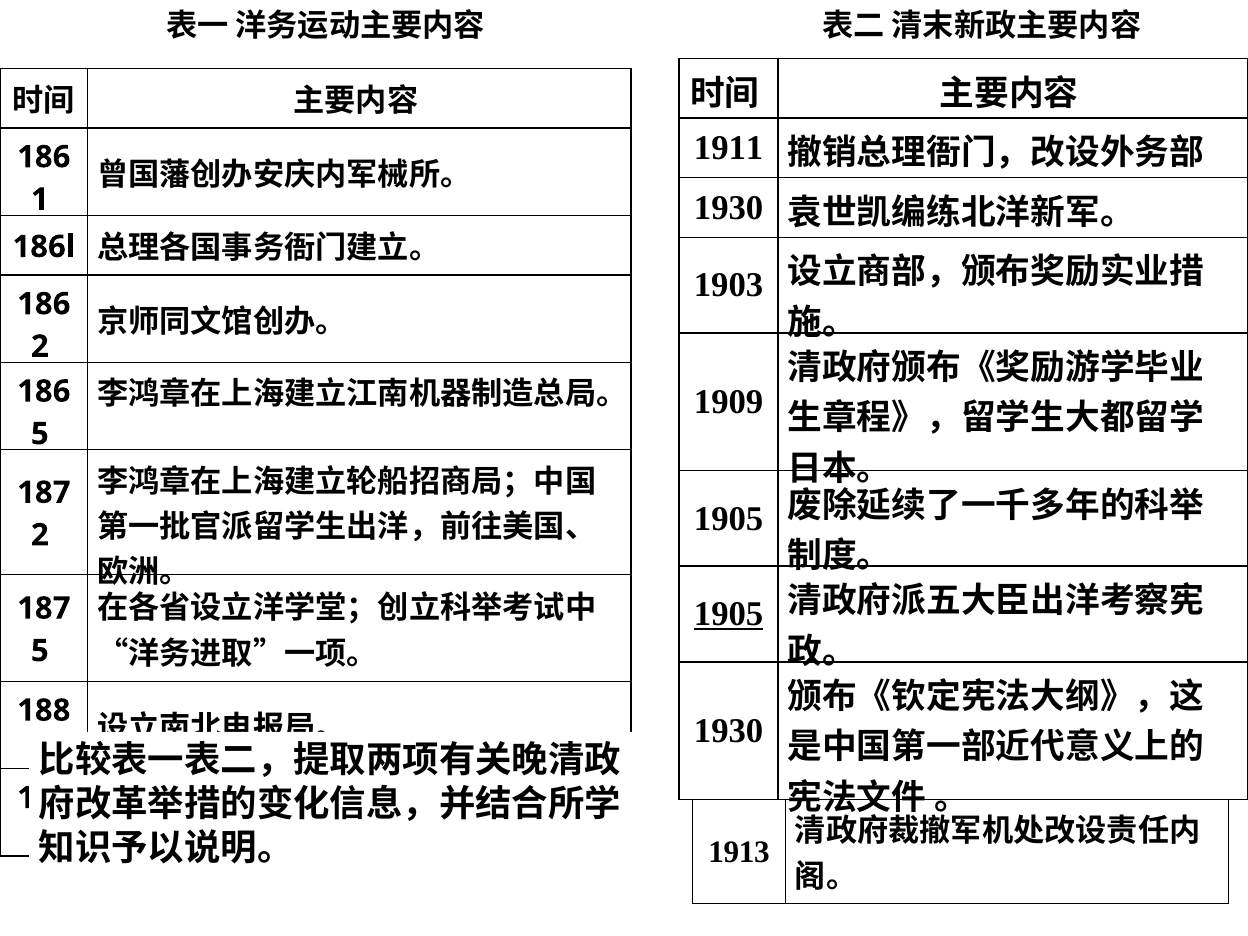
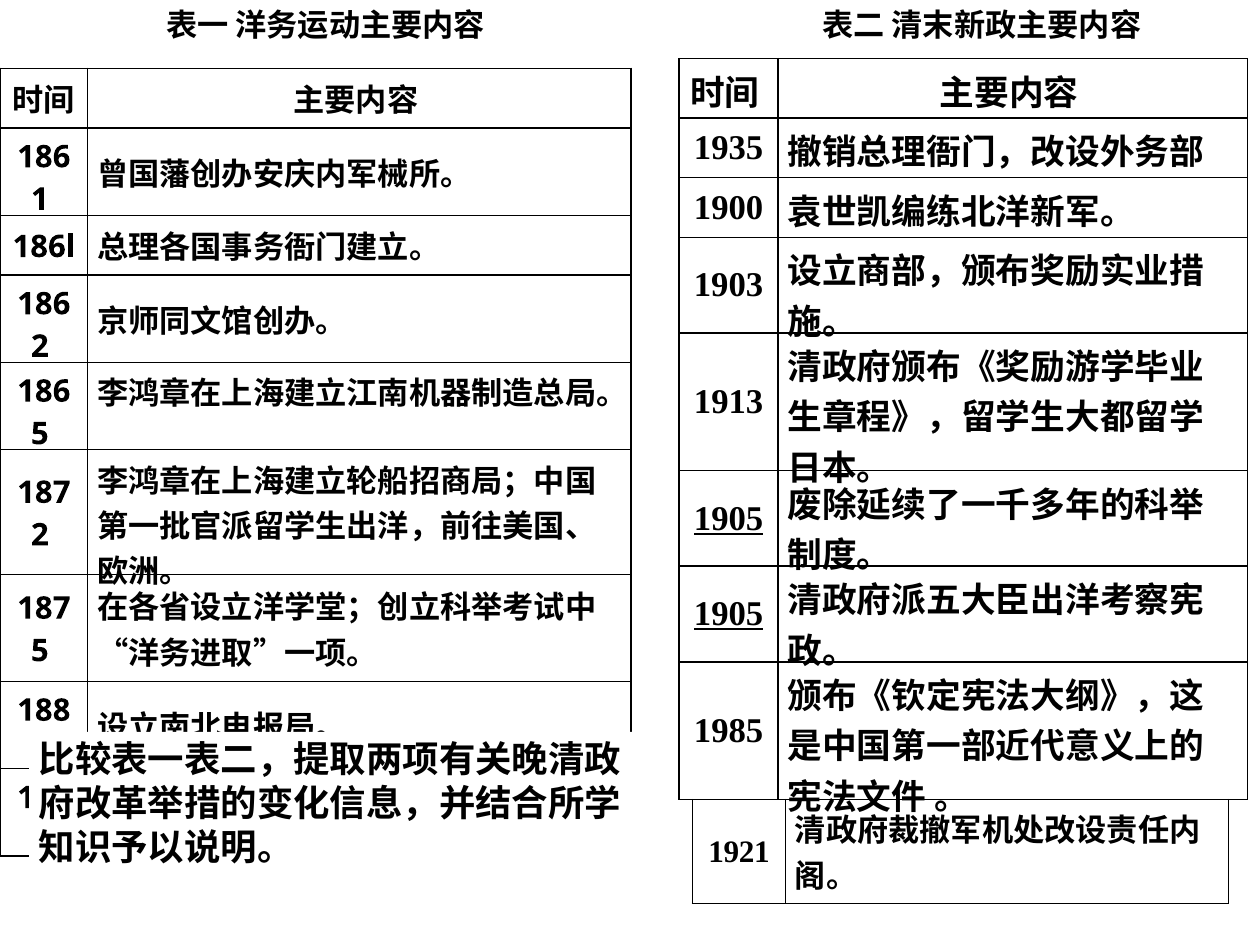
1911: 1911 -> 1935
1930 at (729, 208): 1930 -> 1900
1909: 1909 -> 1913
1905 at (729, 519) underline: none -> present
1930 at (729, 731): 1930 -> 1985
1913: 1913 -> 1921
